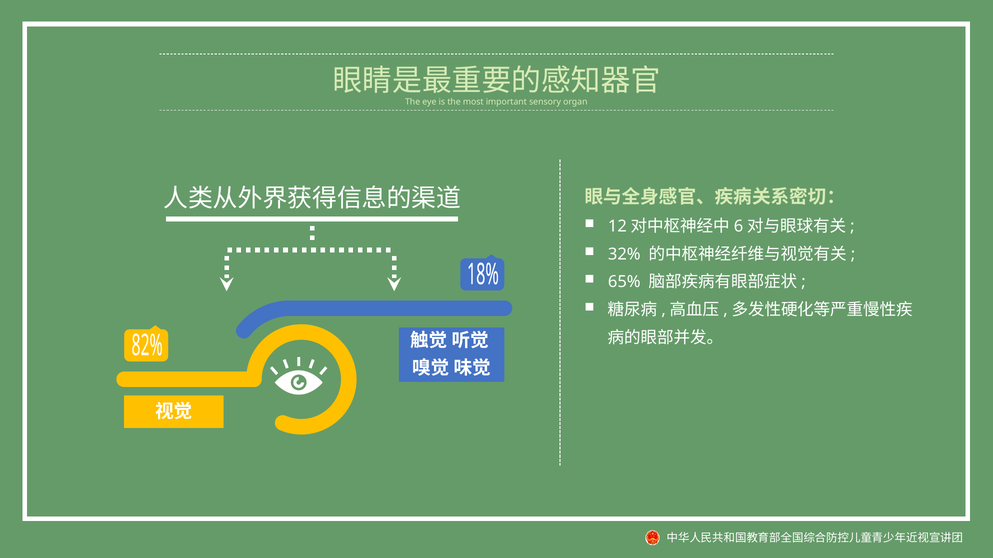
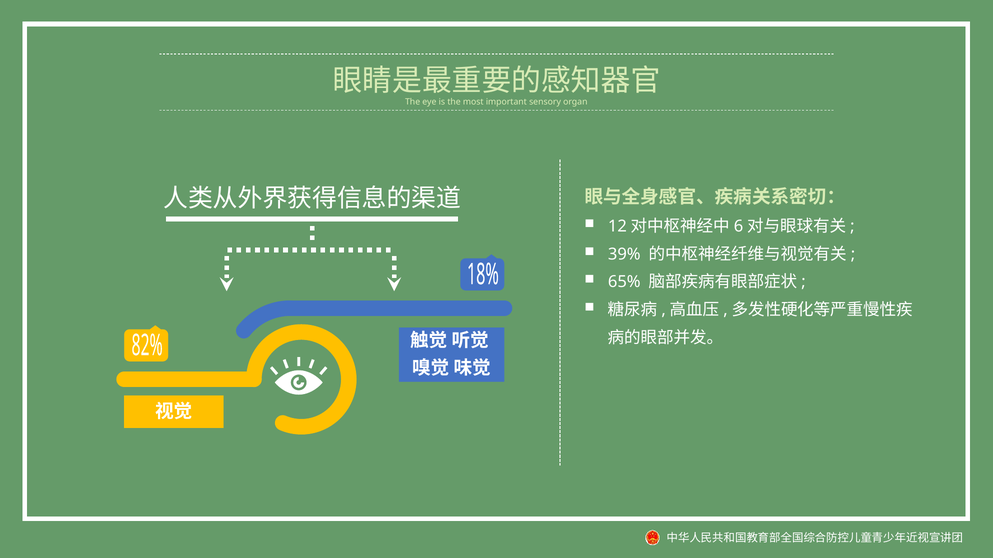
32%: 32% -> 39%
